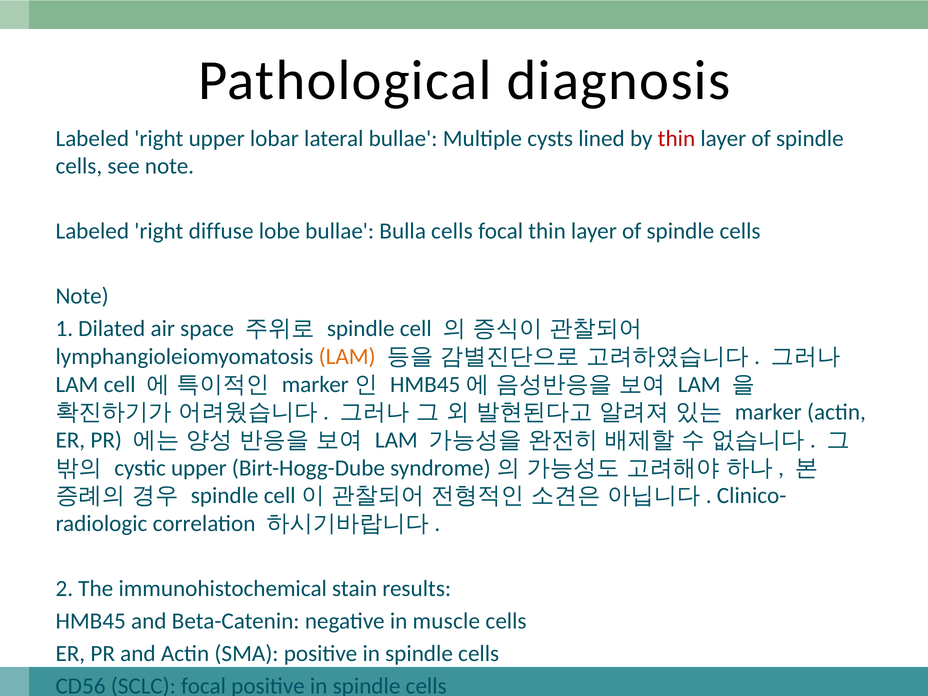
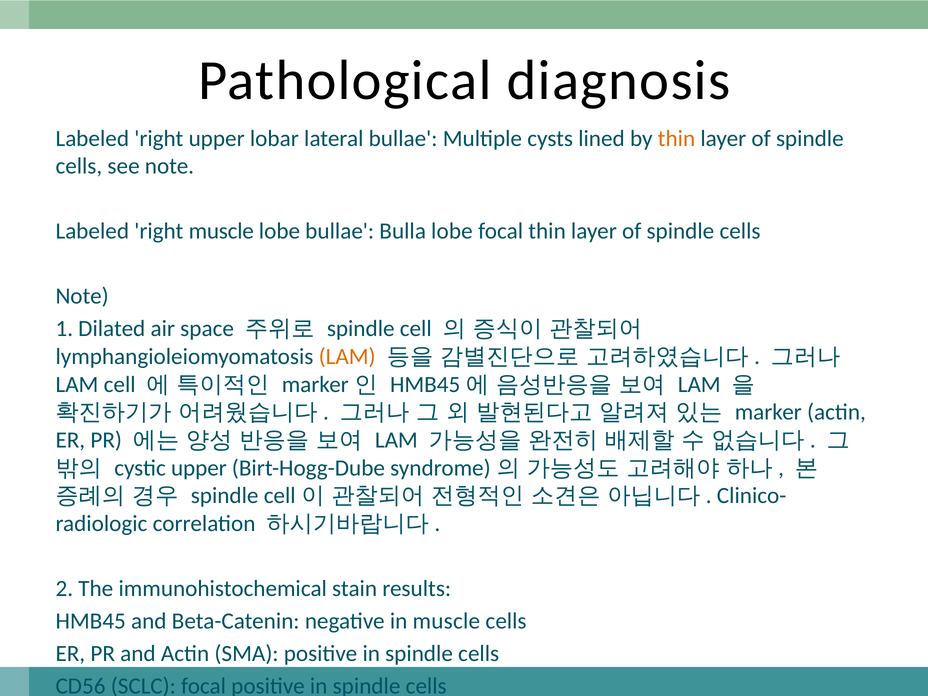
thin at (676, 138) colour: red -> orange
right diffuse: diffuse -> muscle
Bulla cells: cells -> lobe
